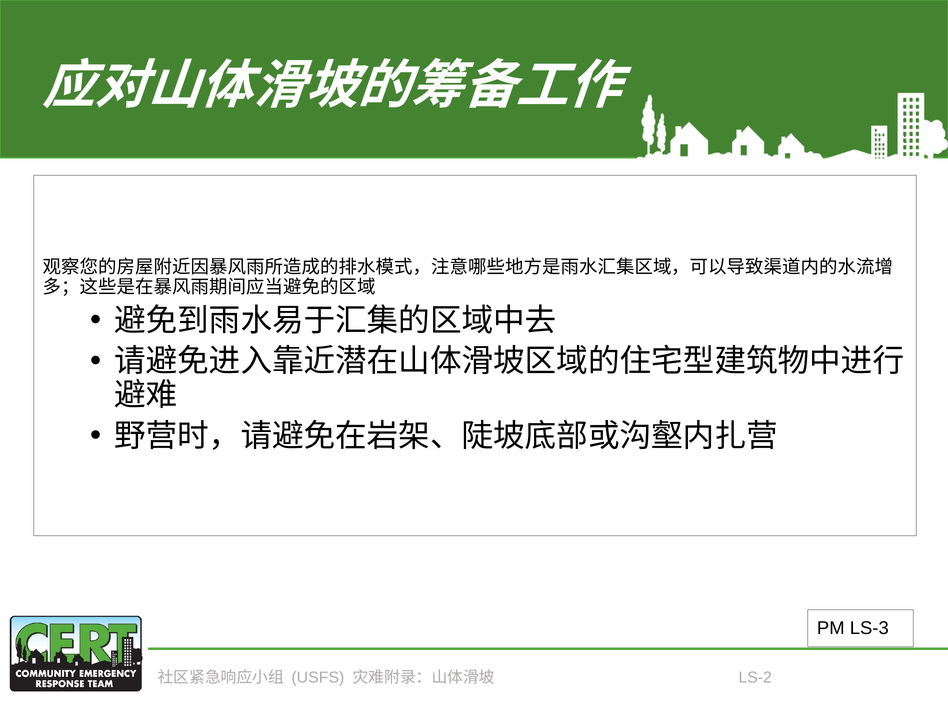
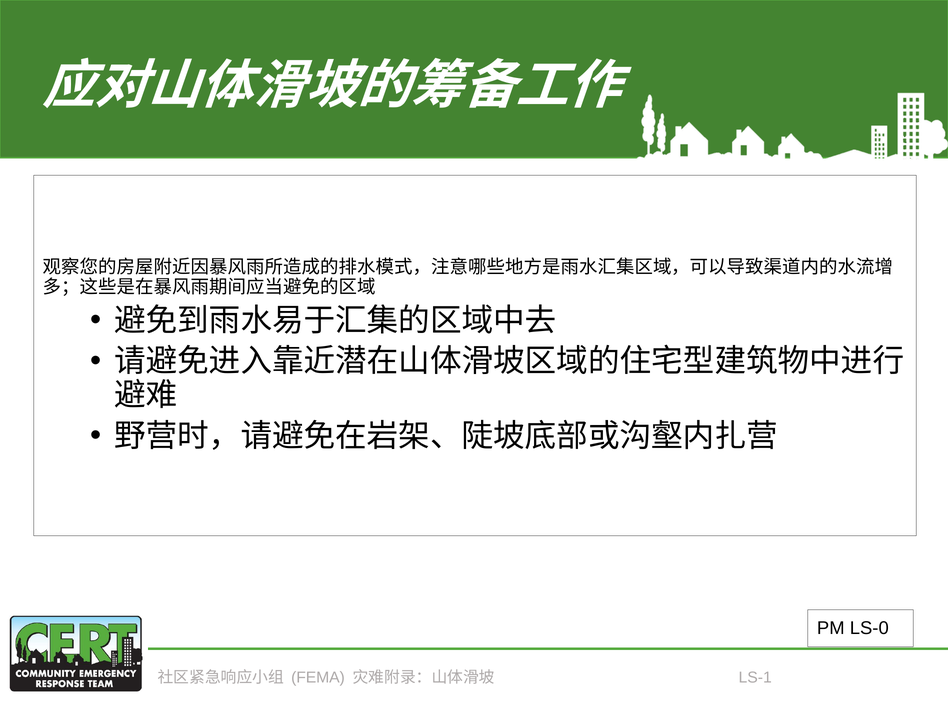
LS-3: LS-3 -> LS-0
USFS: USFS -> FEMA
LS-2: LS-2 -> LS-1
